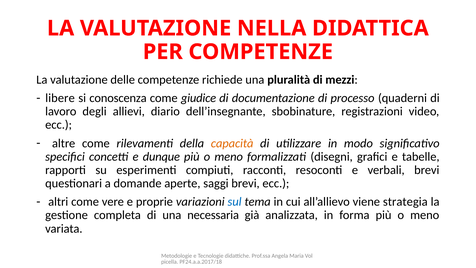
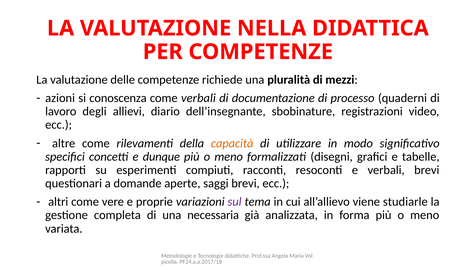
libere: libere -> azioni
come giudice: giudice -> verbali
sul colour: blue -> purple
strategia: strategia -> studiarle
